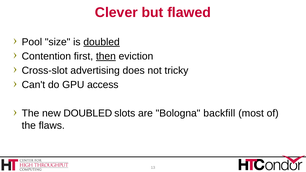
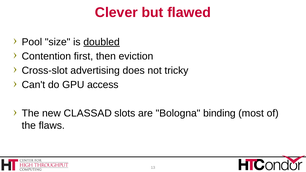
then underline: present -> none
new DOUBLED: DOUBLED -> CLASSAD
backfill: backfill -> binding
